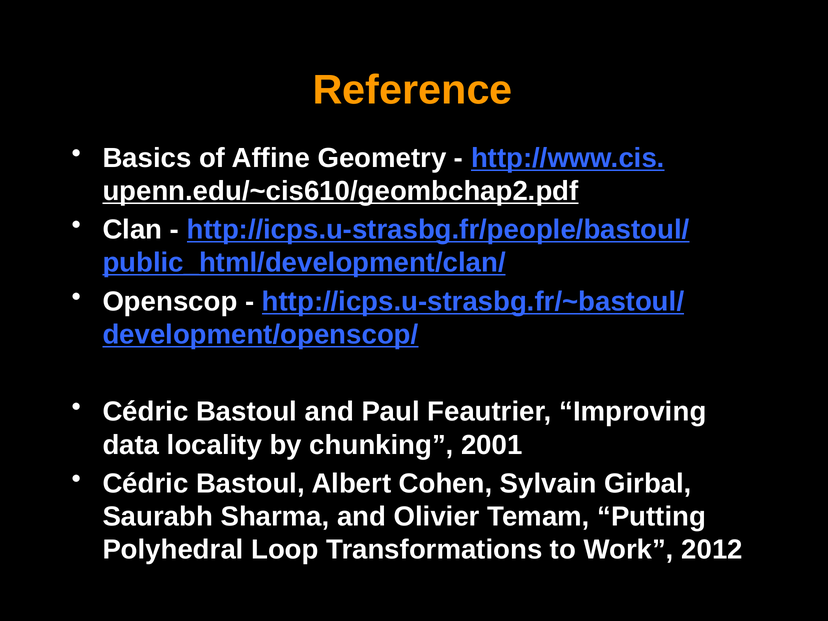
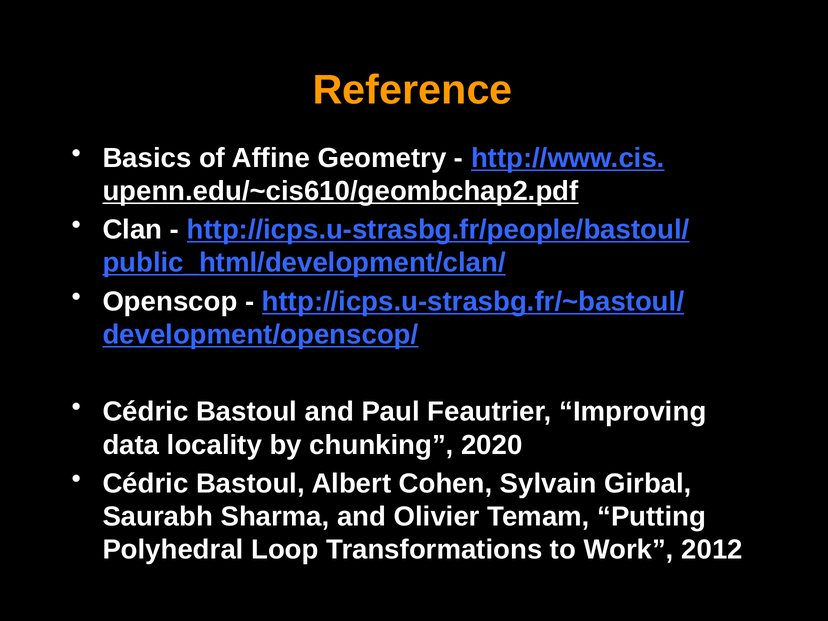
2001: 2001 -> 2020
